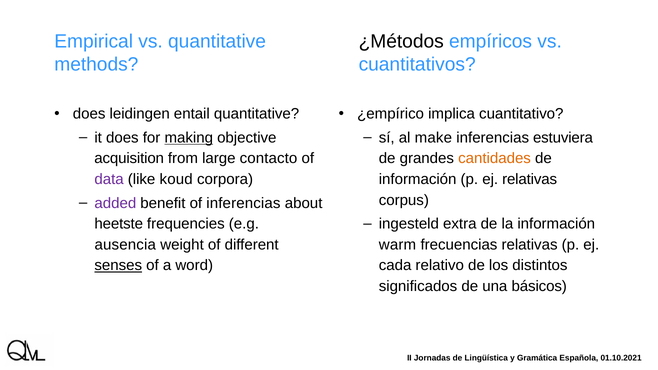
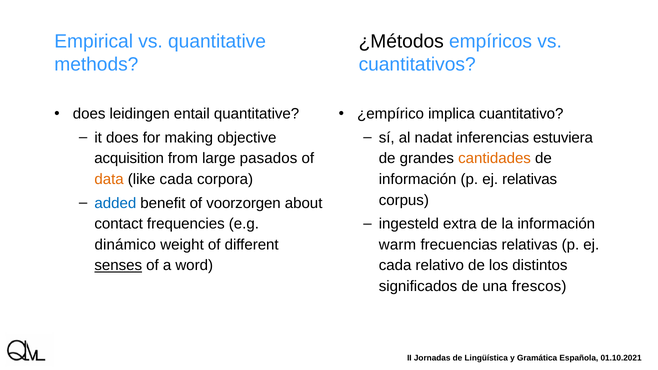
making underline: present -> none
make: make -> nadat
contacto: contacto -> pasados
data colour: purple -> orange
like koud: koud -> cada
added colour: purple -> blue
of inferencias: inferencias -> voorzorgen
heetste: heetste -> contact
ausencia: ausencia -> dinámico
básicos: básicos -> frescos
